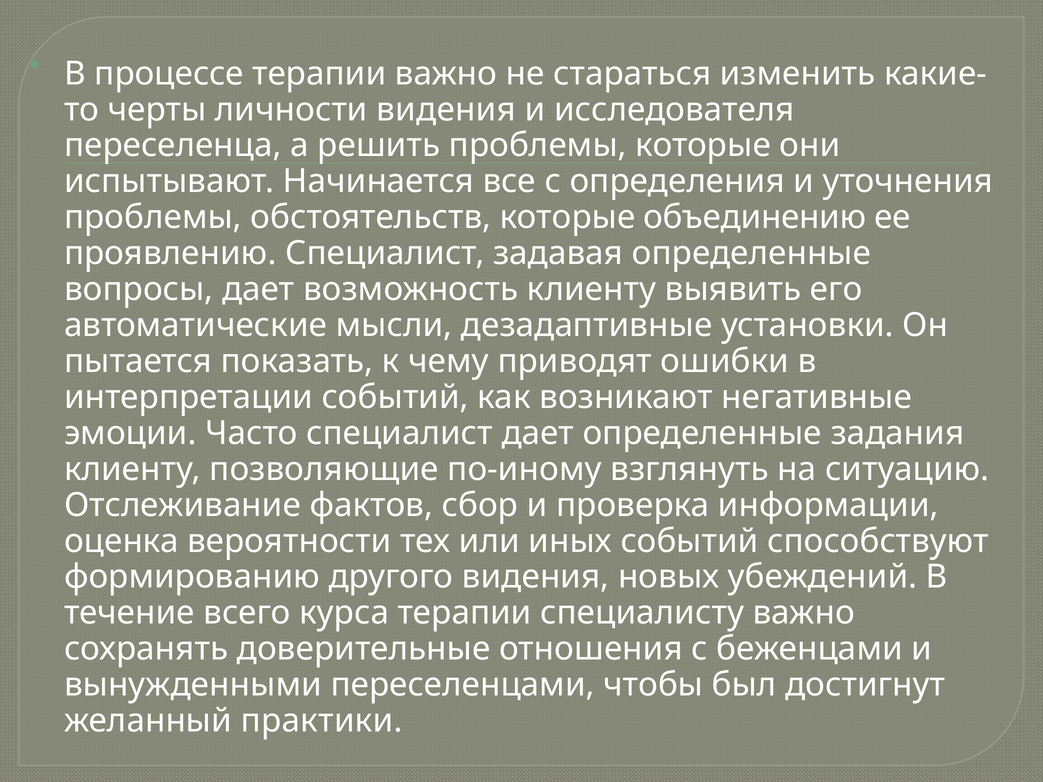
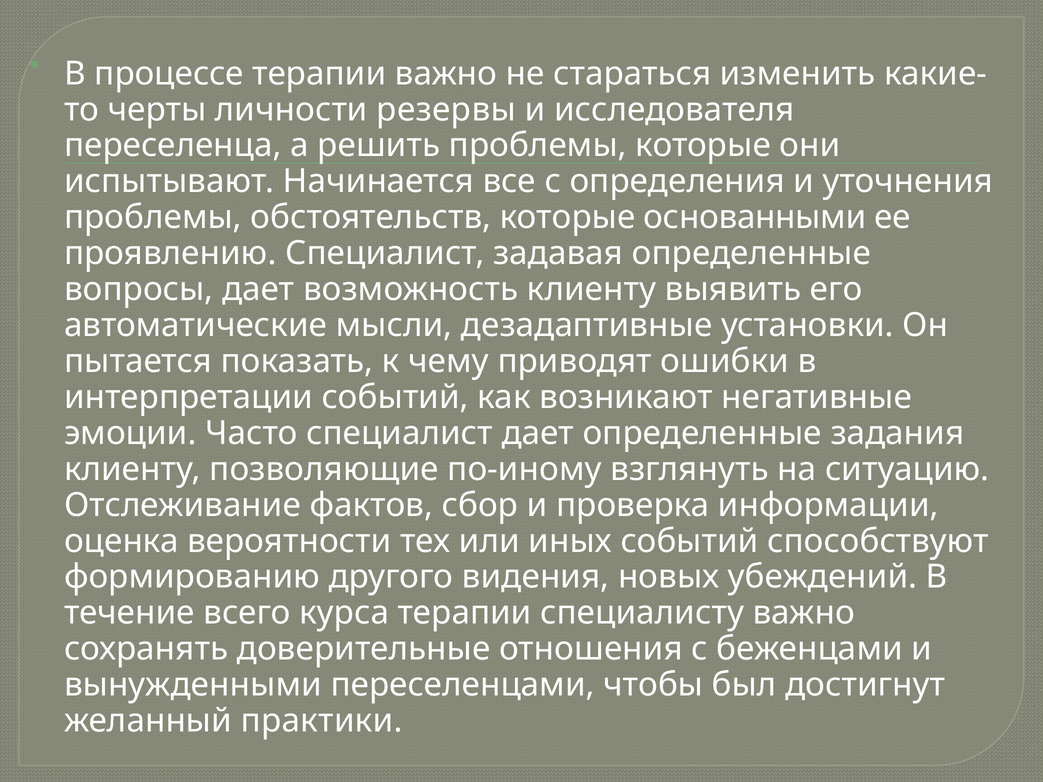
личности видения: видения -> резервы
объединению: объединению -> основанными
